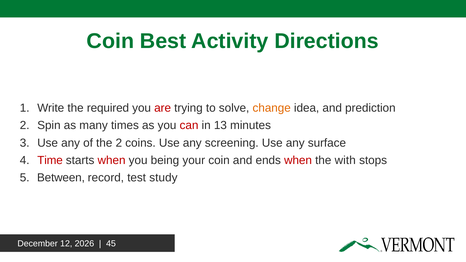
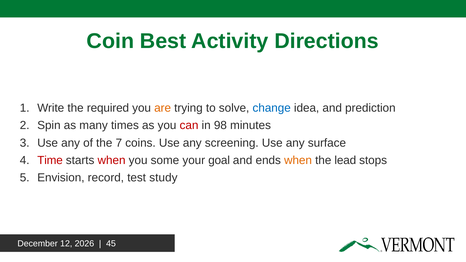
are colour: red -> orange
change colour: orange -> blue
13: 13 -> 98
the 2: 2 -> 7
being: being -> some
your coin: coin -> goal
when at (298, 160) colour: red -> orange
with: with -> lead
Between: Between -> Envision
